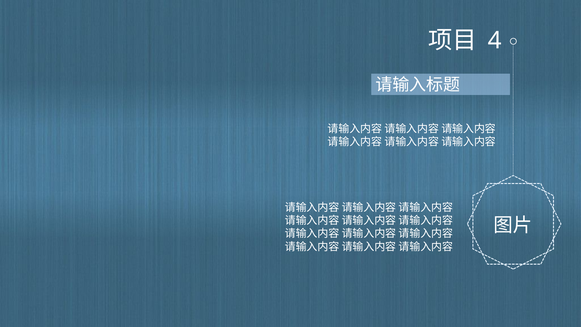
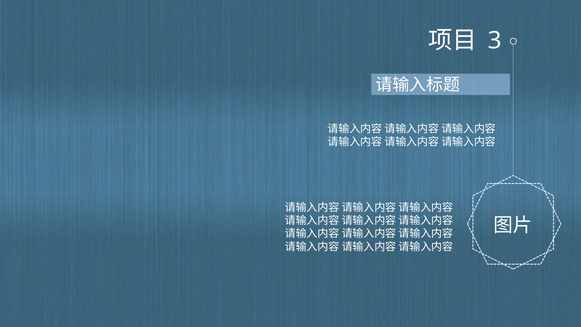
4: 4 -> 3
